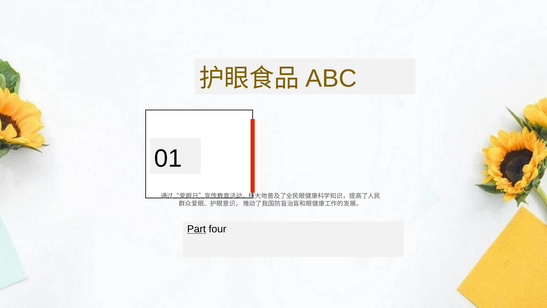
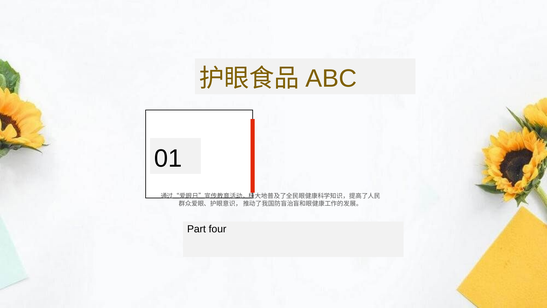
Part underline: present -> none
